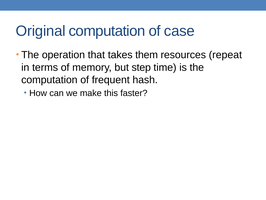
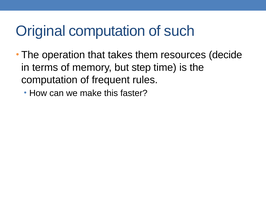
case: case -> such
repeat: repeat -> decide
hash: hash -> rules
